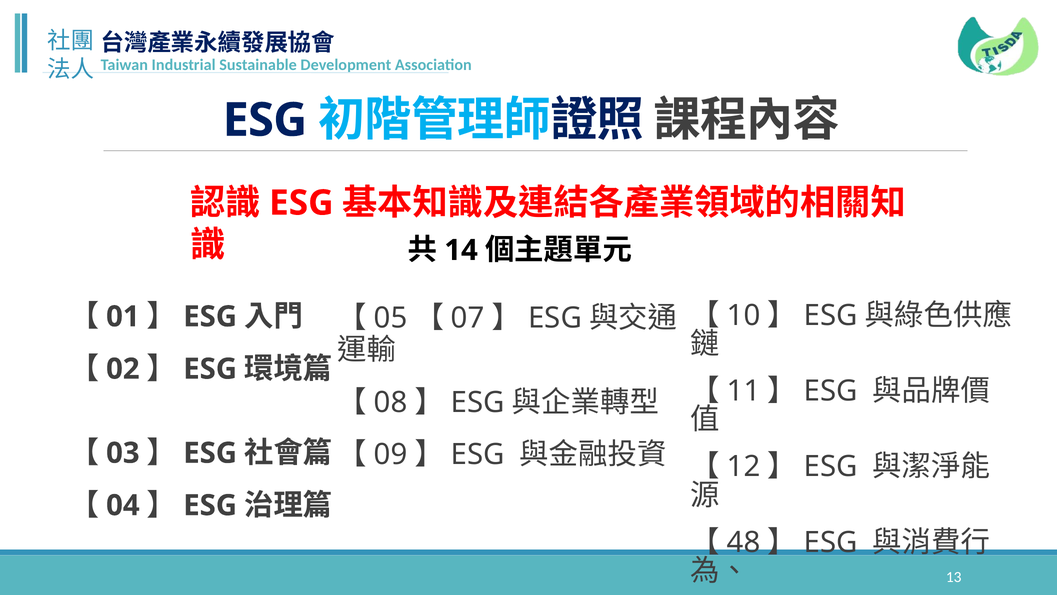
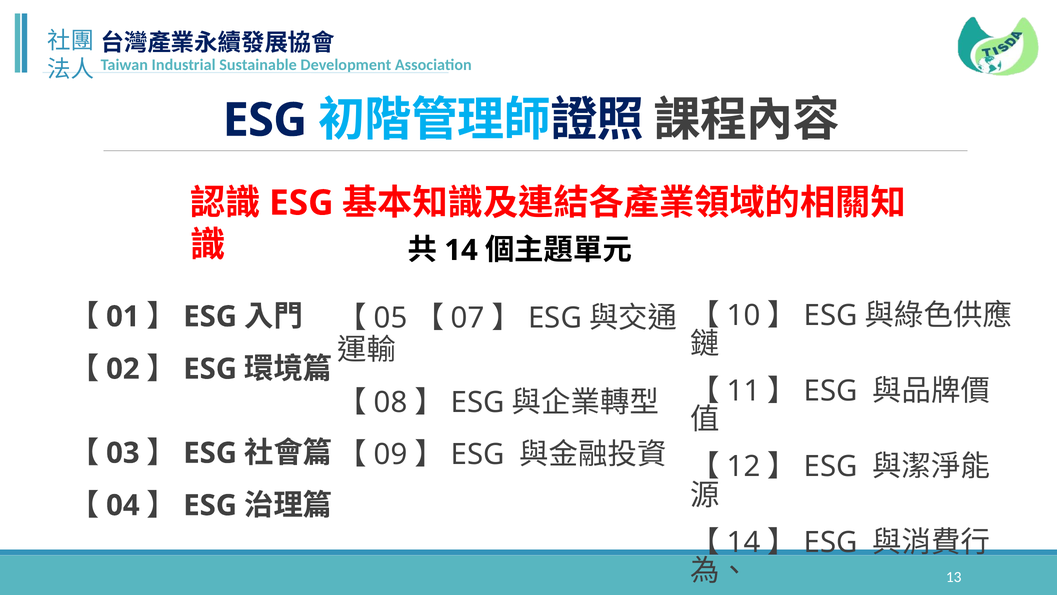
48 at (744, 542): 48 -> 14
